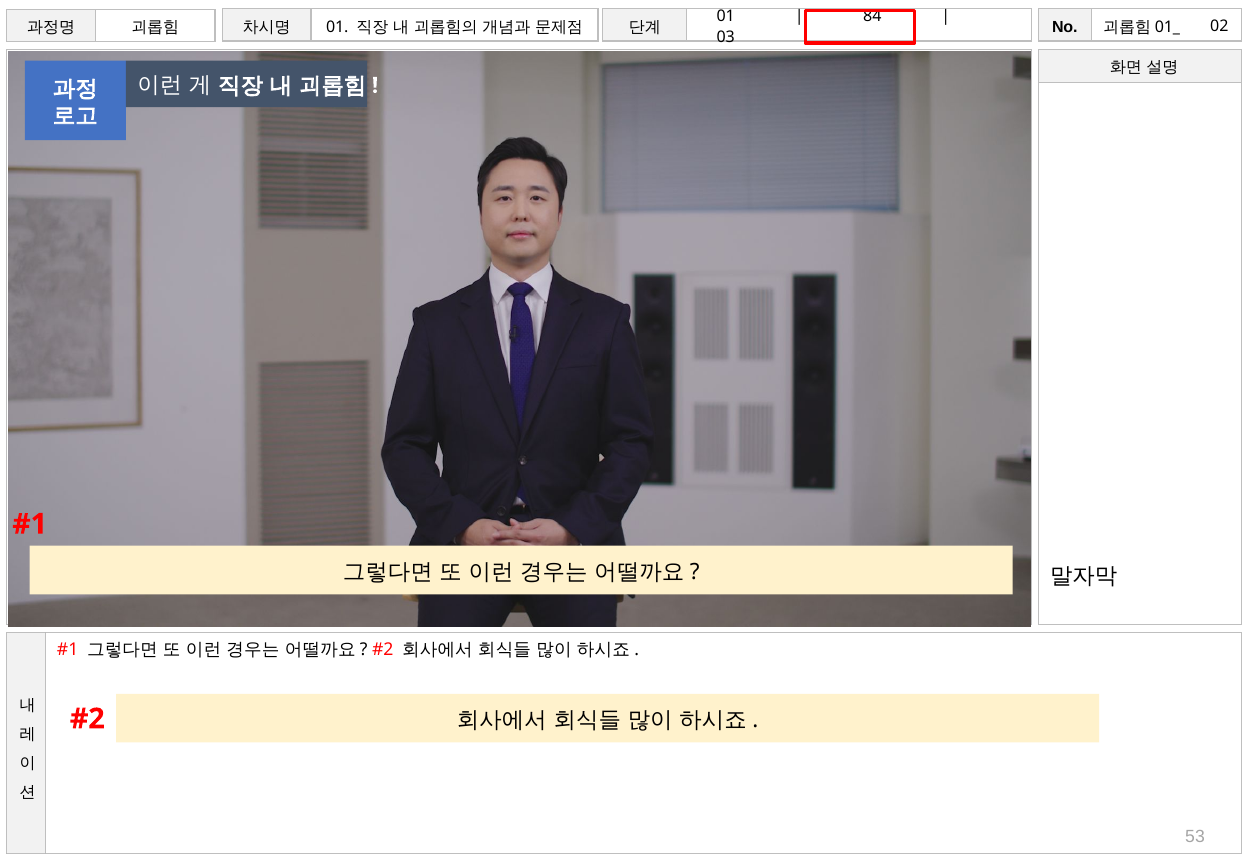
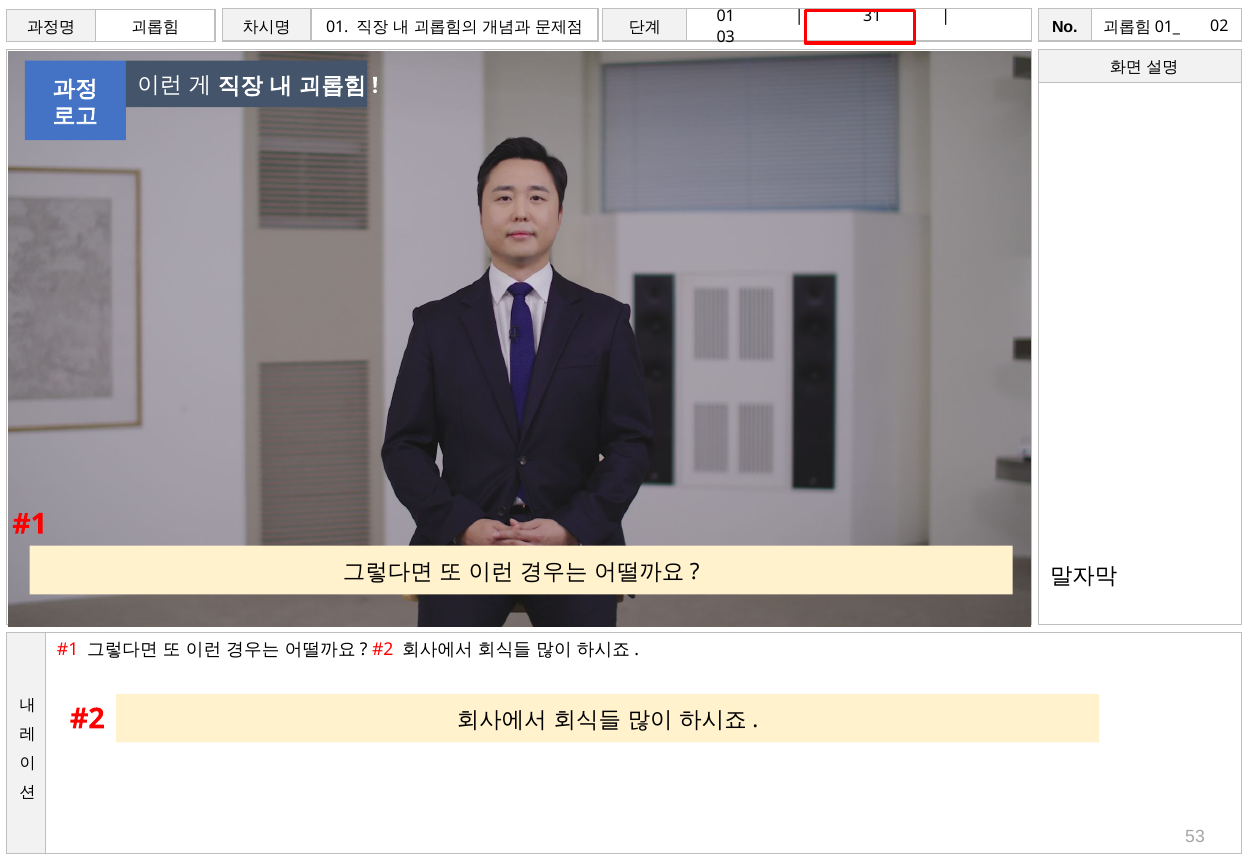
84: 84 -> 31
